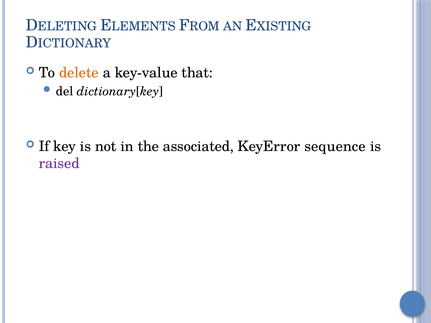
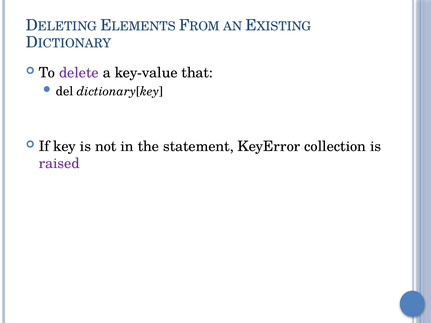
delete colour: orange -> purple
associated: associated -> statement
sequence: sequence -> collection
